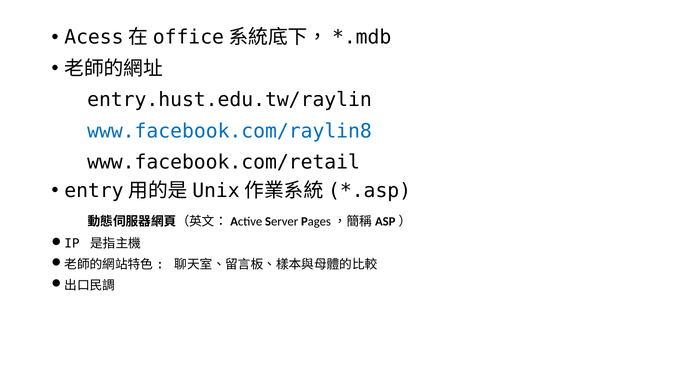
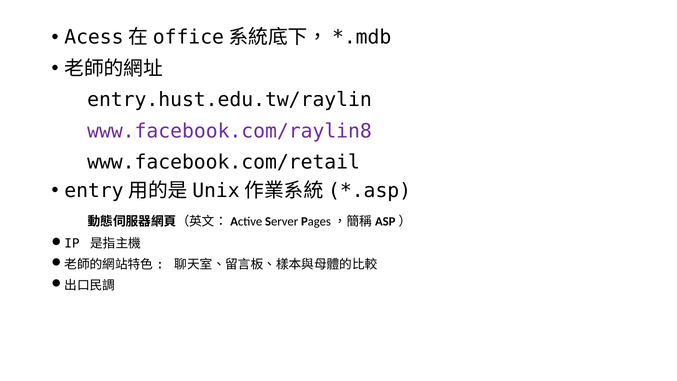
www.facebook.com/raylin8 colour: blue -> purple
